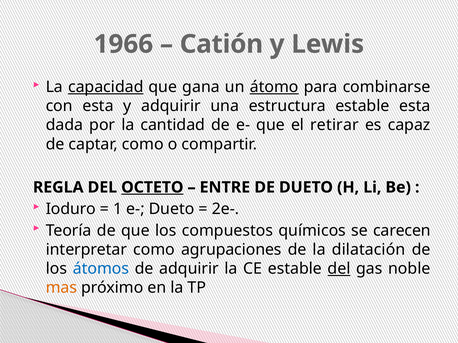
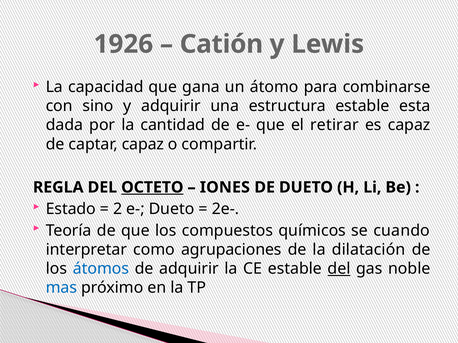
1966: 1966 -> 1926
capacidad underline: present -> none
átomo underline: present -> none
con esta: esta -> sino
captar como: como -> capaz
ENTRE: ENTRE -> IONES
Ioduro: Ioduro -> Estado
1: 1 -> 2
carecen: carecen -> cuando
mas colour: orange -> blue
